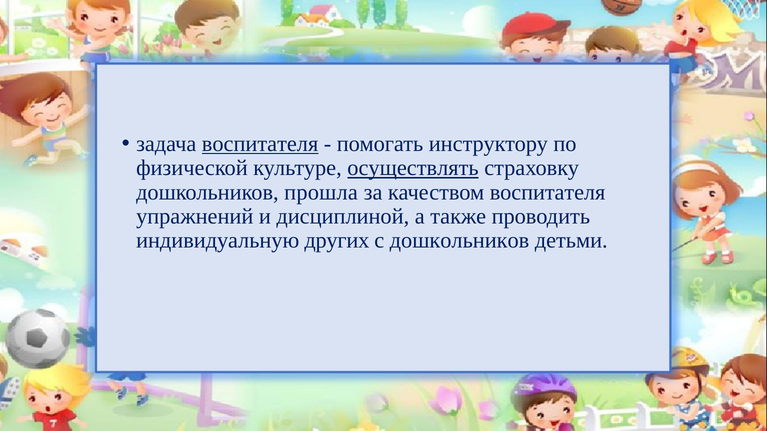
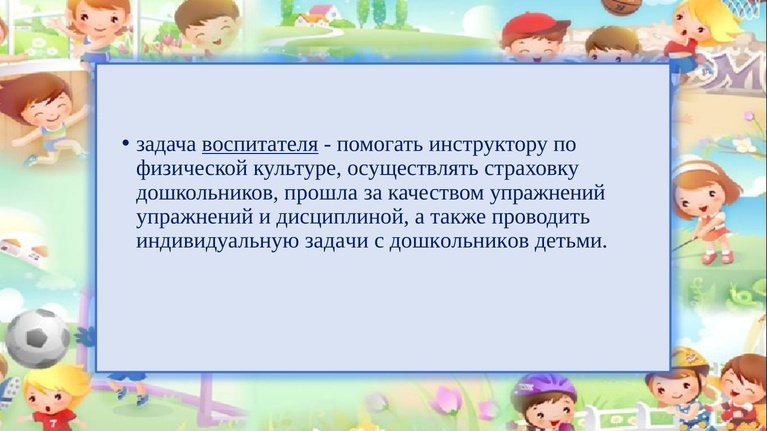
осуществлять underline: present -> none
качеством воспитателя: воспитателя -> упражнений
других: других -> задачи
